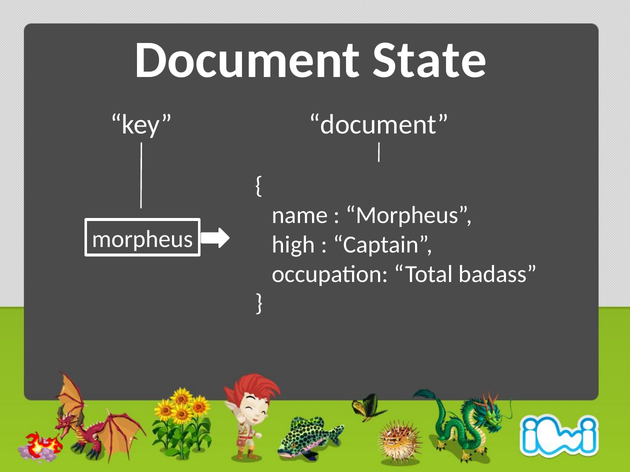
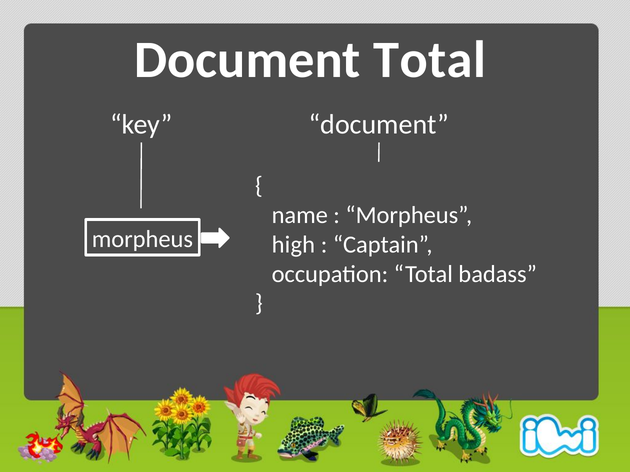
Document State: State -> Total
